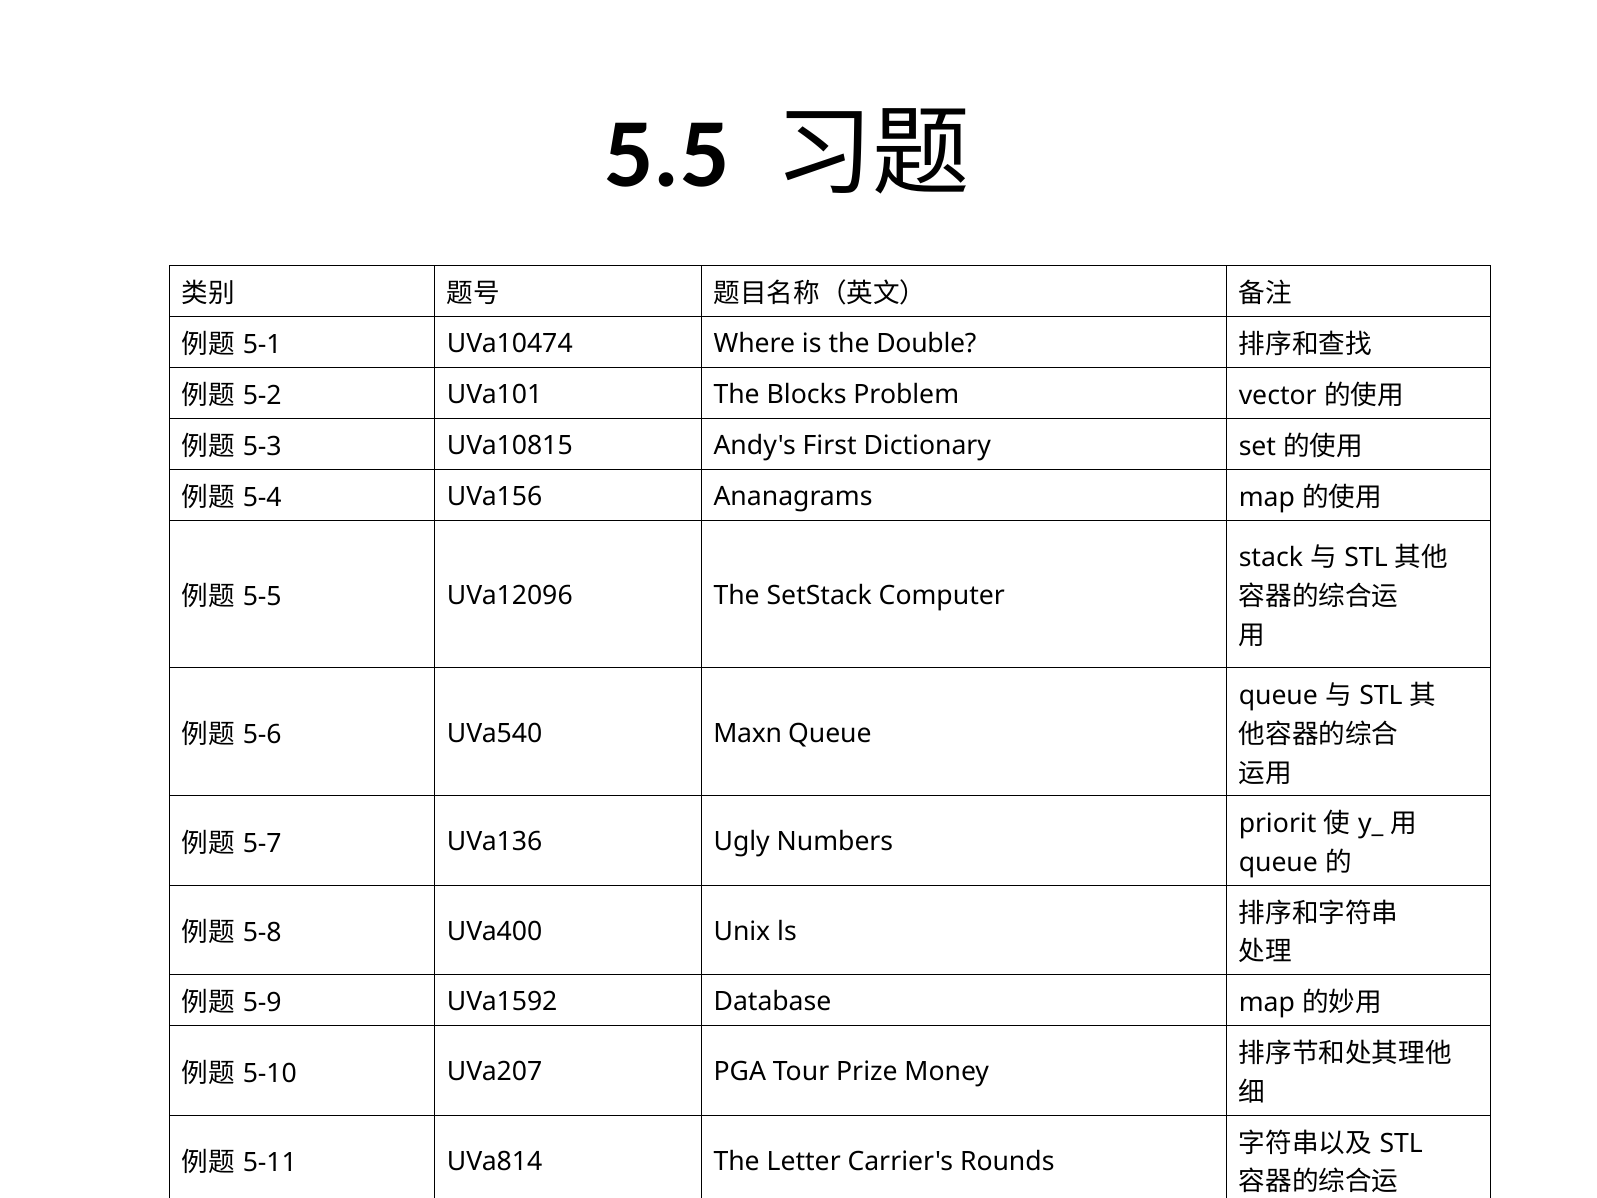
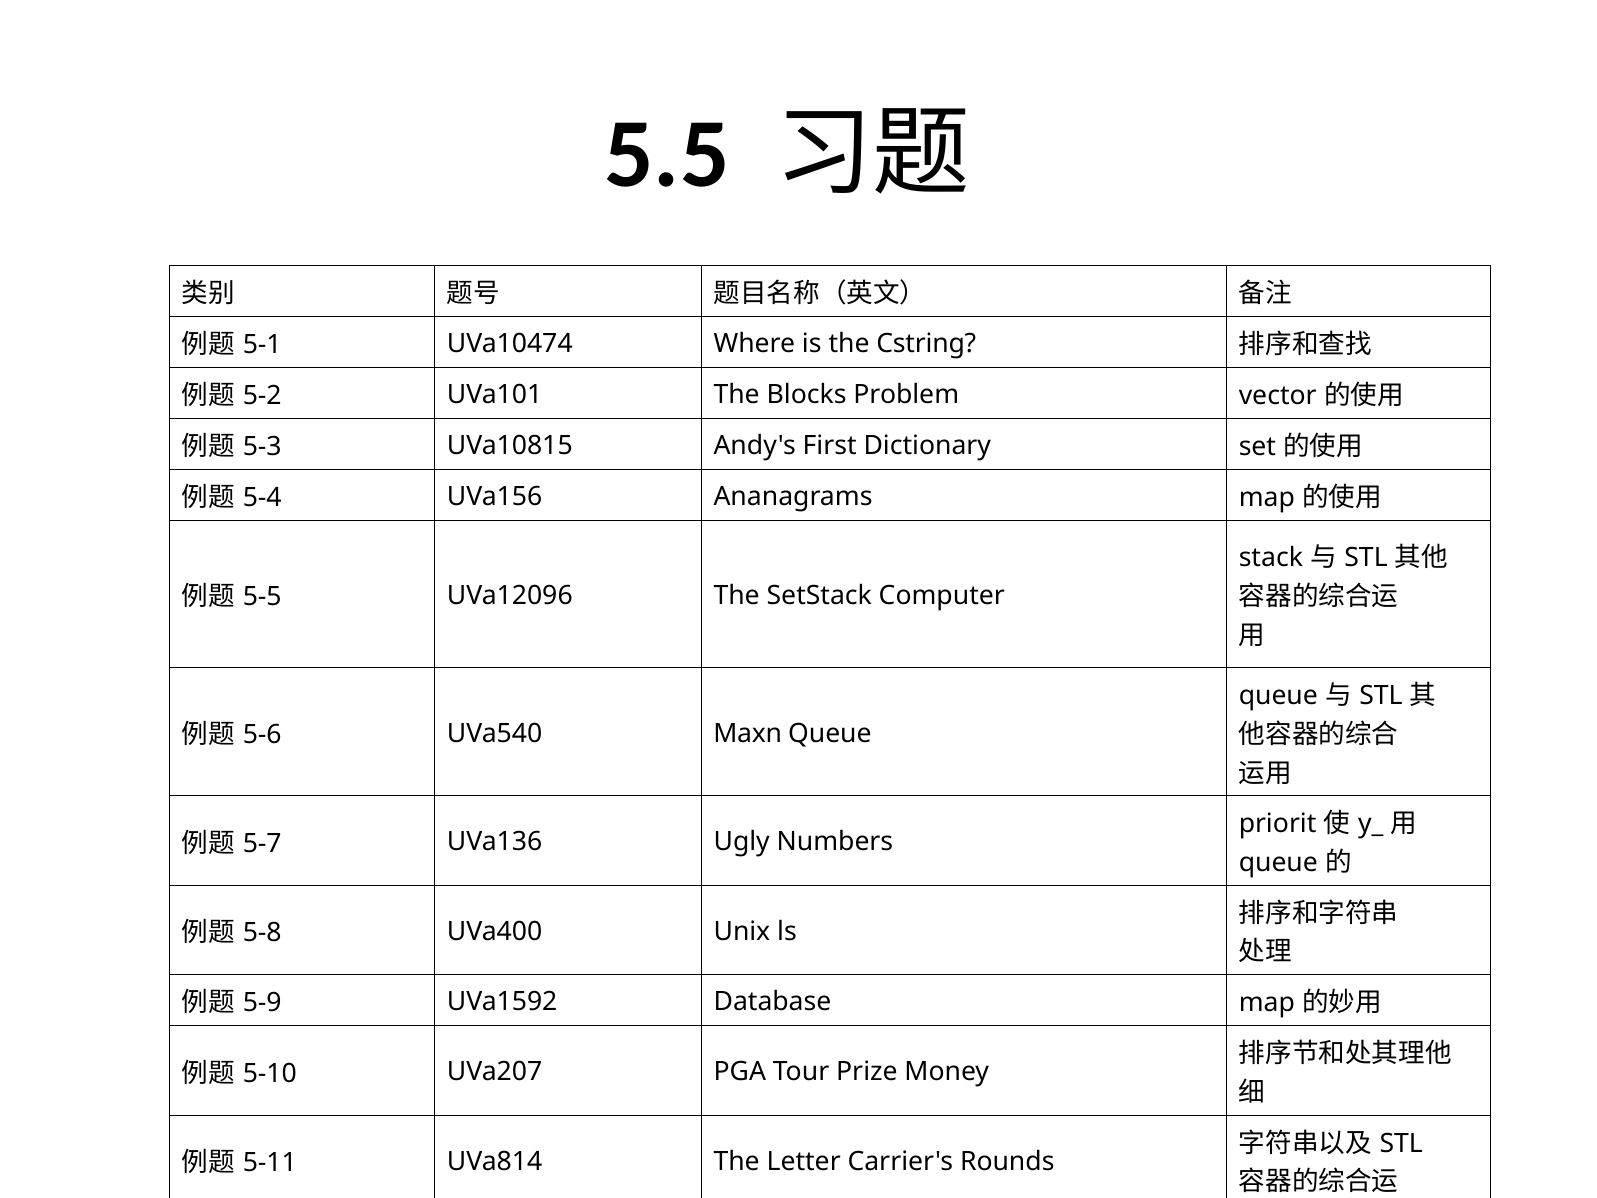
Double: Double -> Cstring
